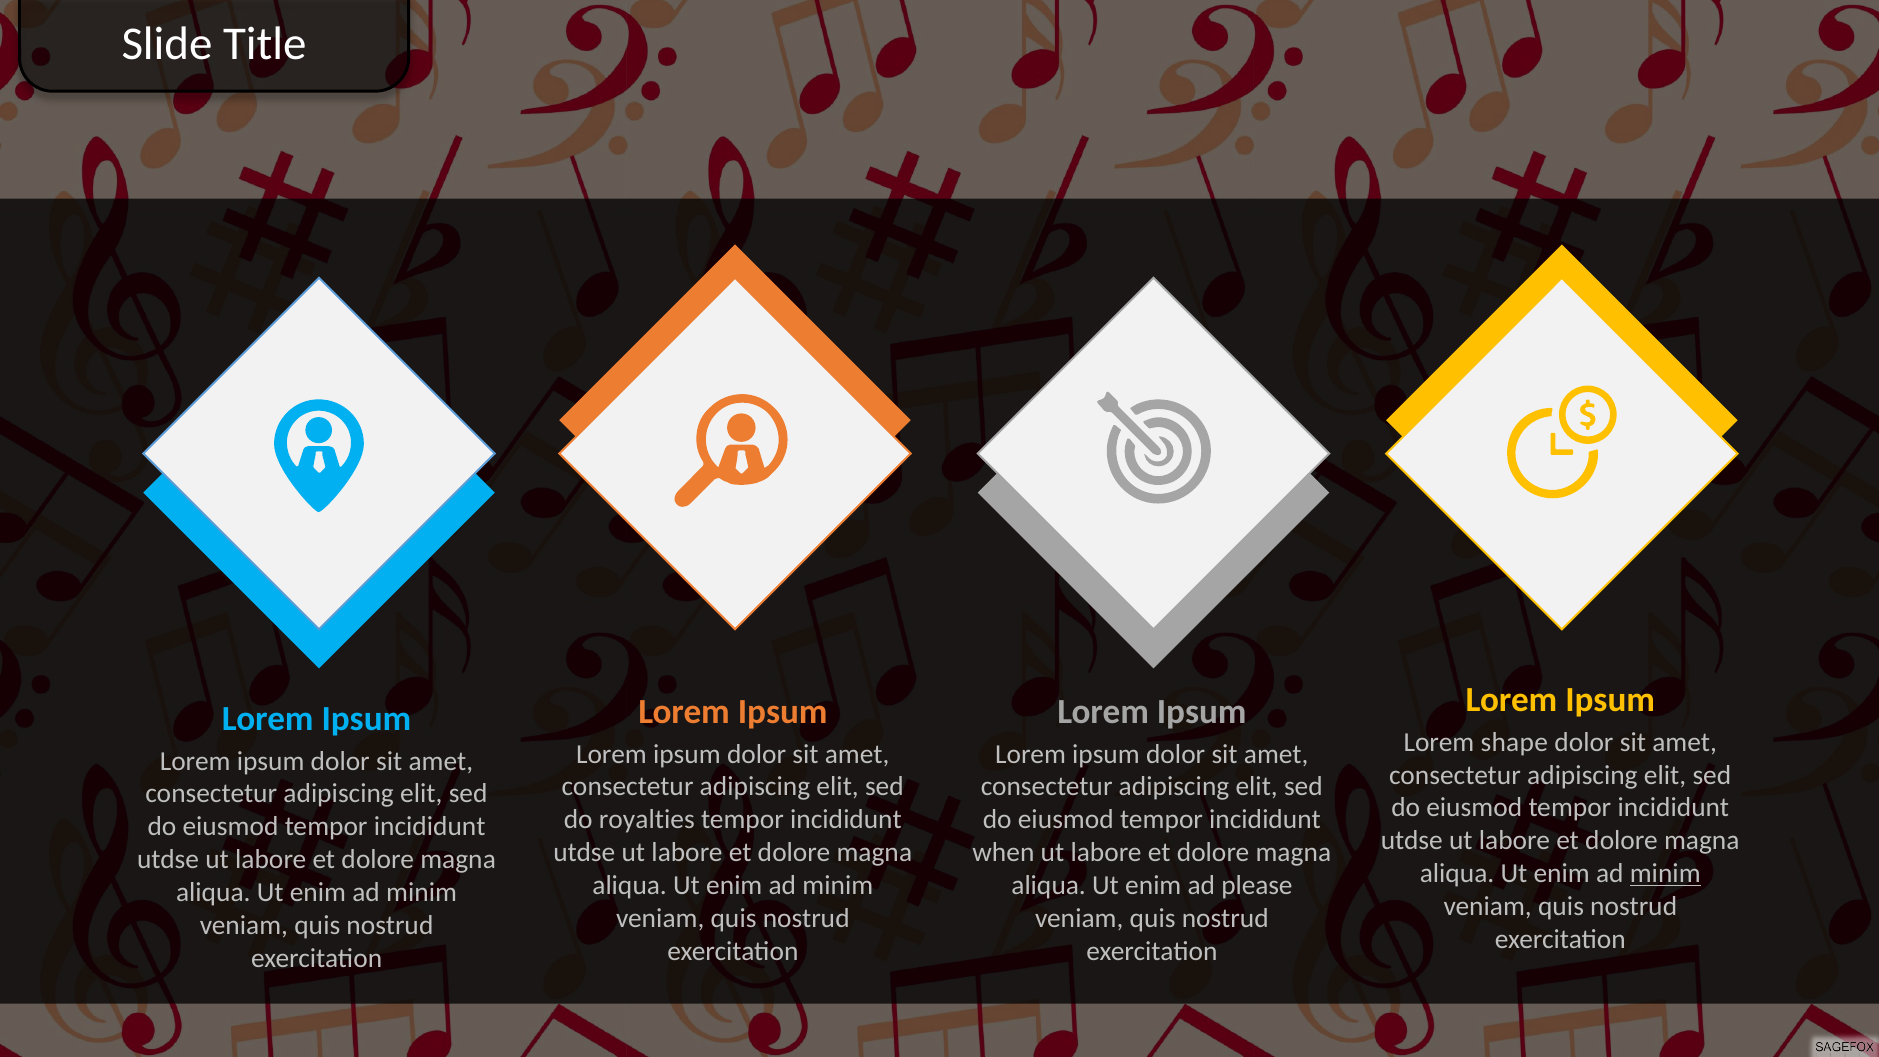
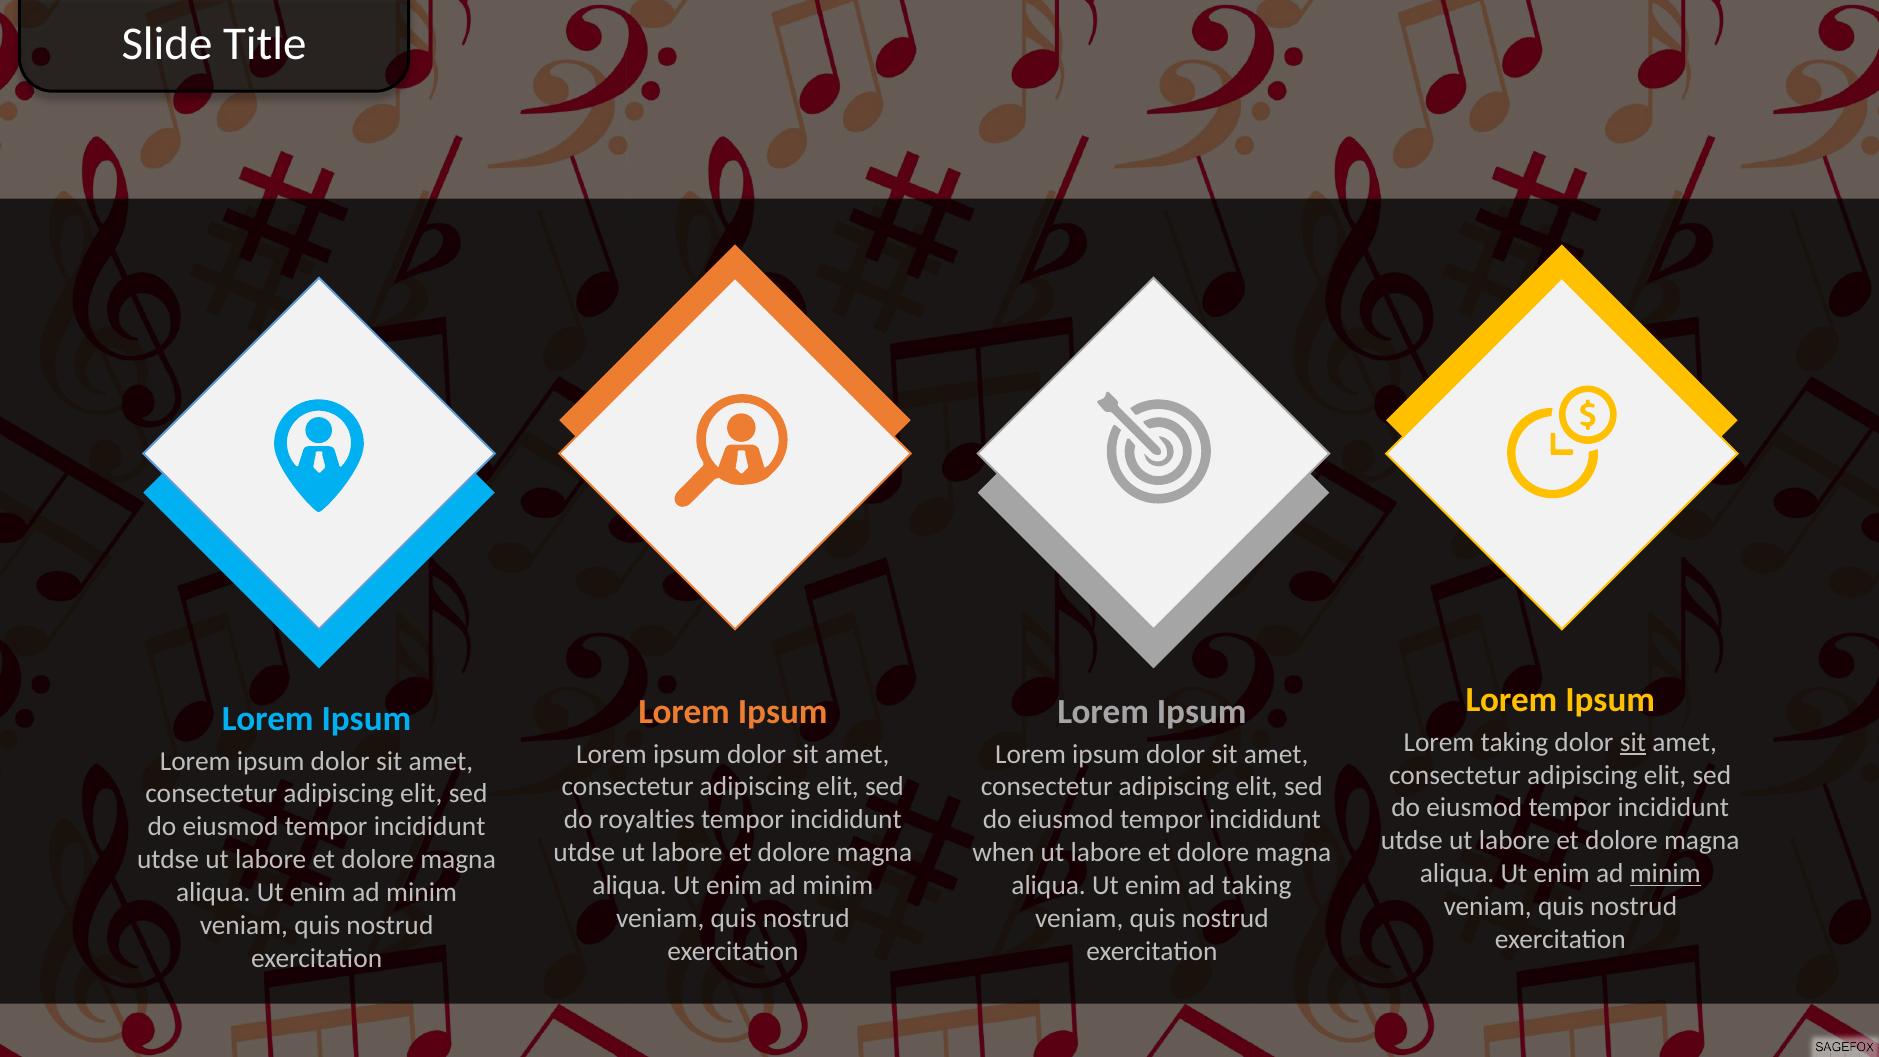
Lorem shape: shape -> taking
sit at (1633, 742) underline: none -> present
ad please: please -> taking
